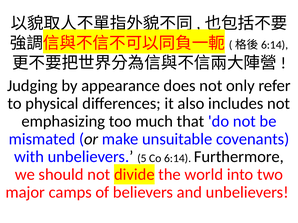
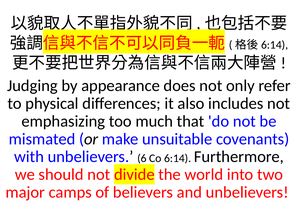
5: 5 -> 6
